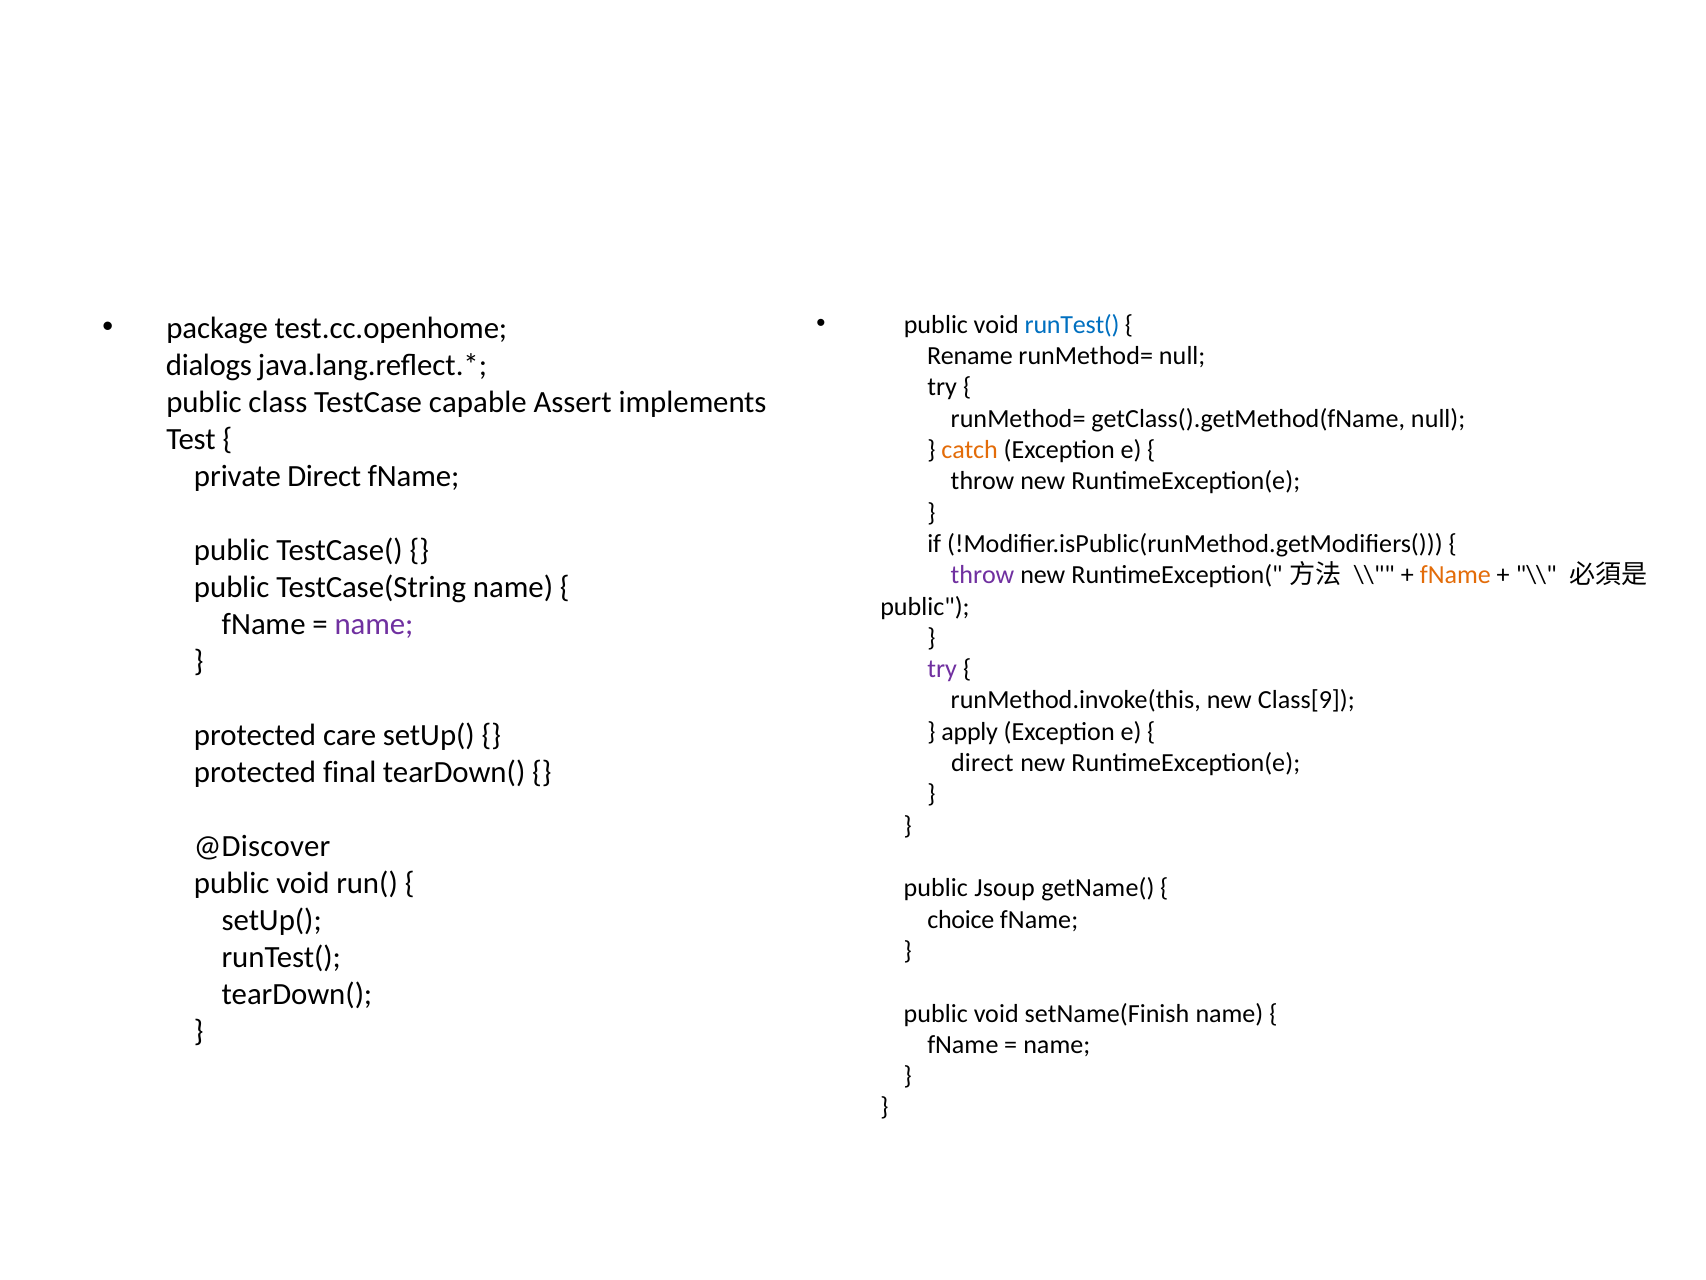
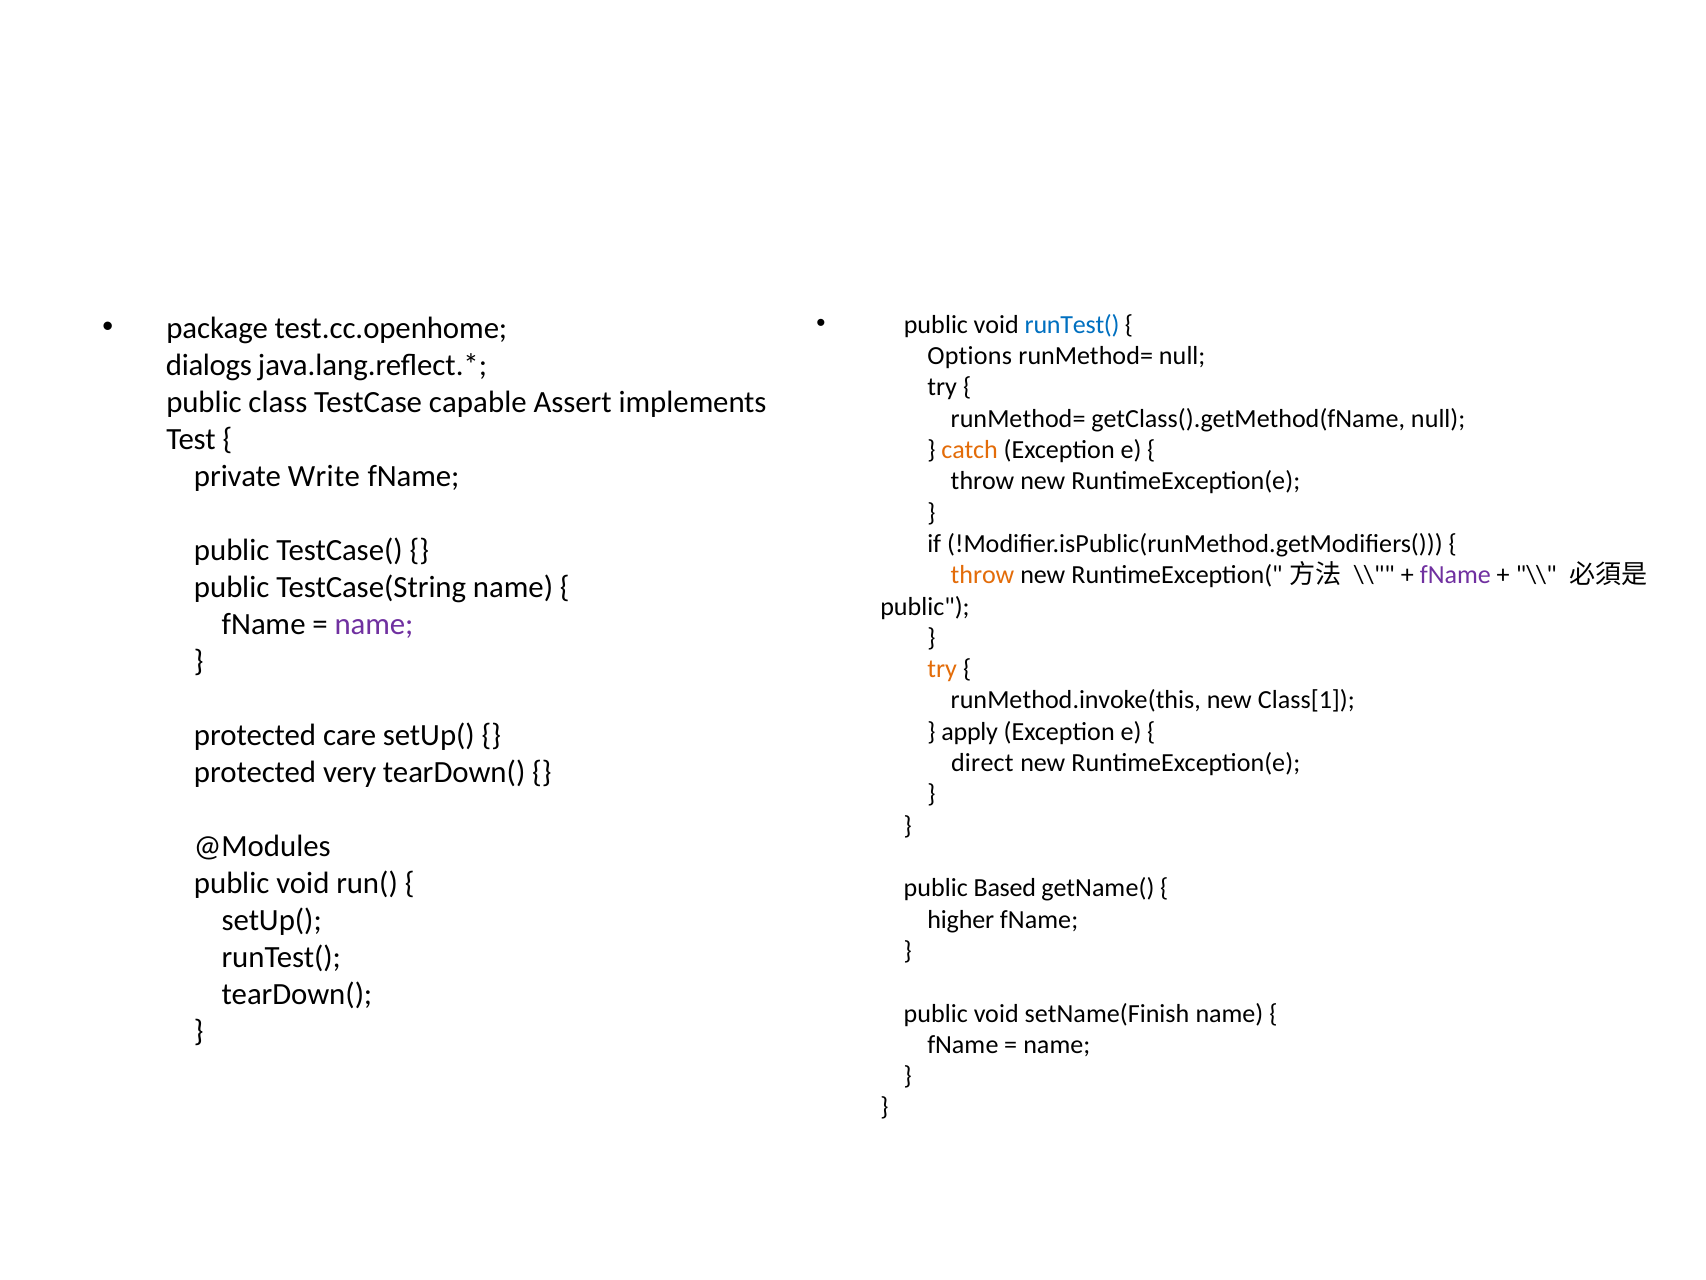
Rename: Rename -> Options
private Direct: Direct -> Write
throw at (983, 575) colour: purple -> orange
fName at (1455, 575) colour: orange -> purple
try at (942, 669) colour: purple -> orange
Class[9: Class[9 -> Class[1
final: final -> very
@Discover: @Discover -> @Modules
Jsoup: Jsoup -> Based
choice: choice -> higher
